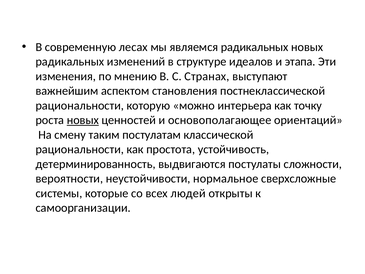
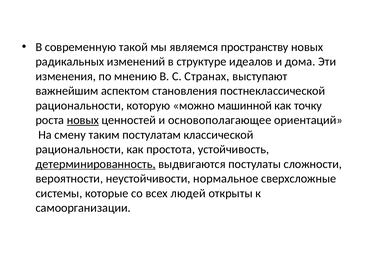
лесах: лесах -> такой
являемся радикальных: радикальных -> пространству
этапа: этапа -> дома
интерьера: интерьера -> машинной
детерминированность underline: none -> present
